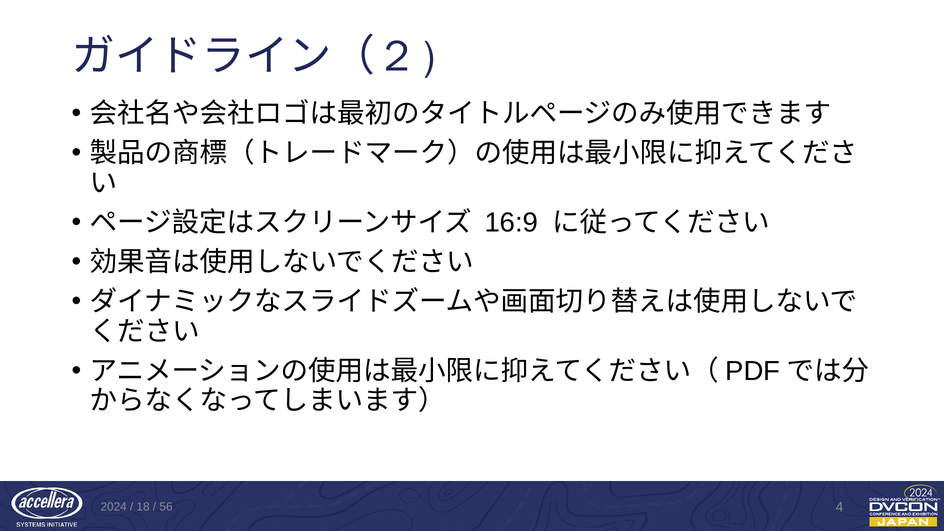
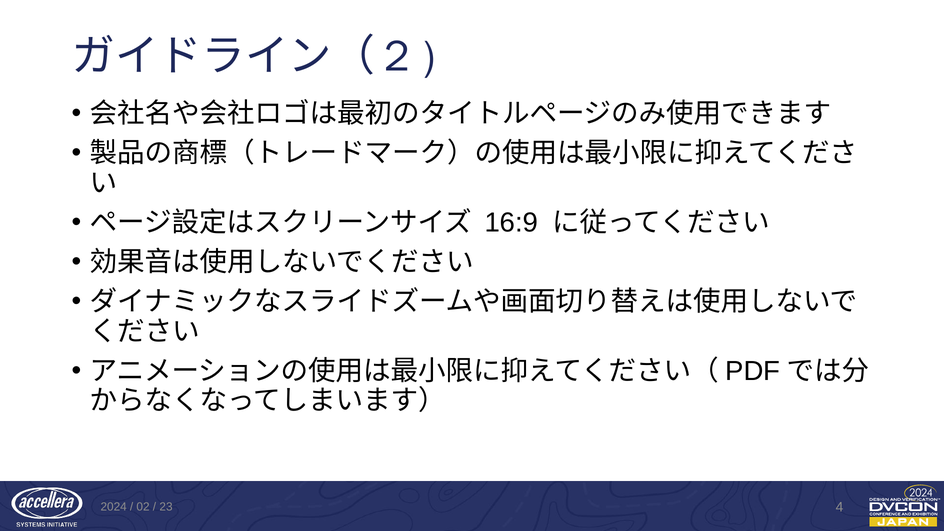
18: 18 -> 02
56: 56 -> 23
